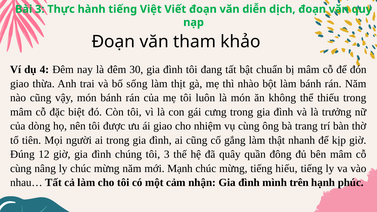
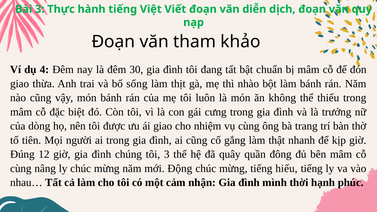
Mạnh: Mạnh -> Động
trên: trên -> thời
